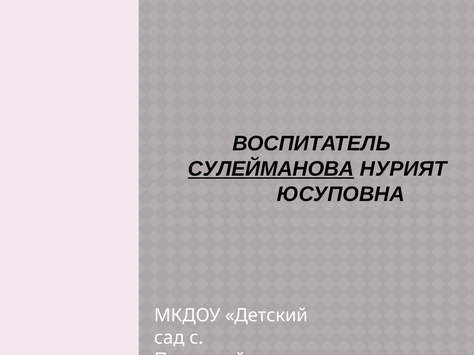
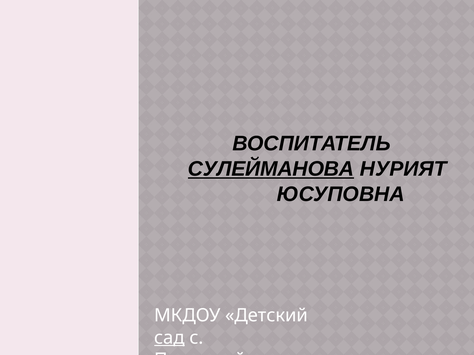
сад underline: none -> present
